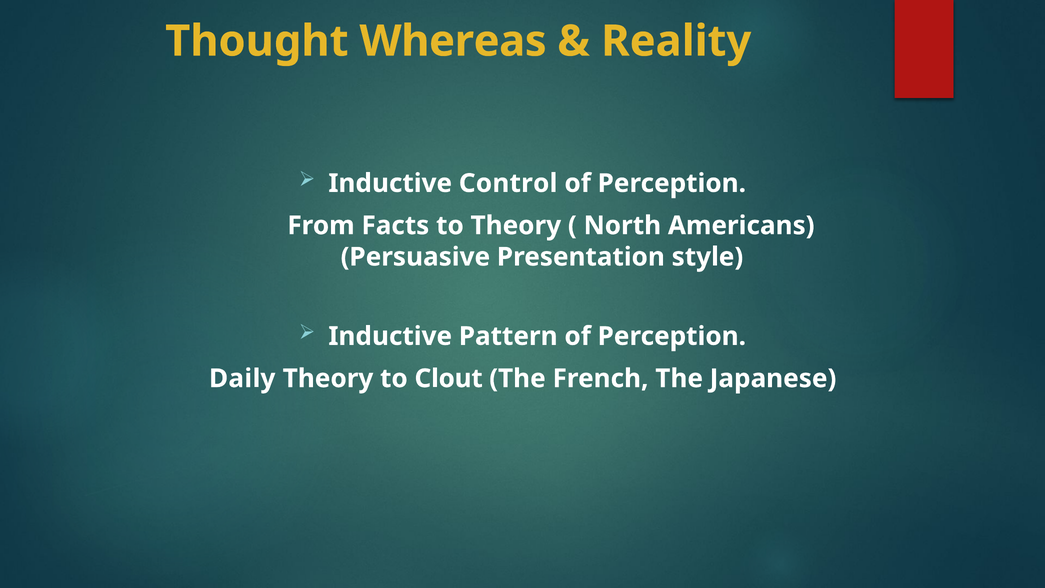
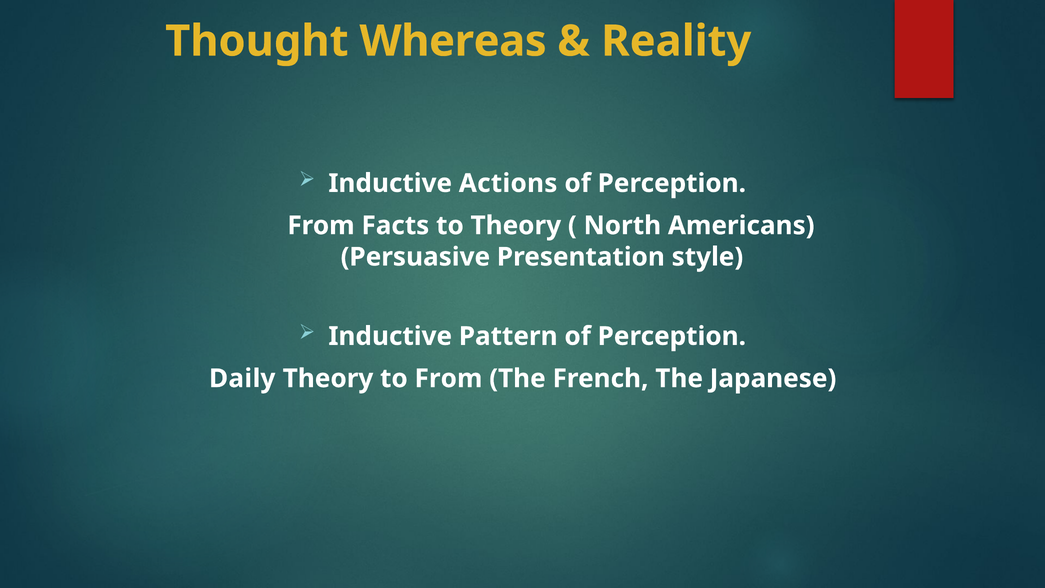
Control: Control -> Actions
to Clout: Clout -> From
